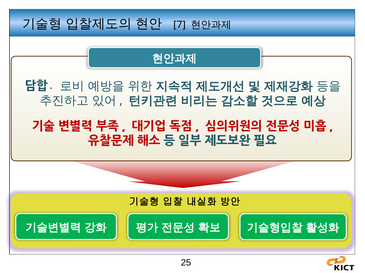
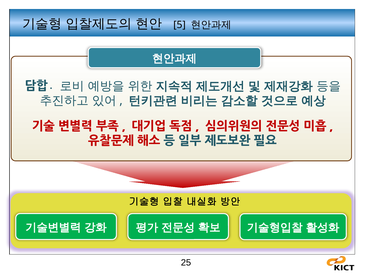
7: 7 -> 5
